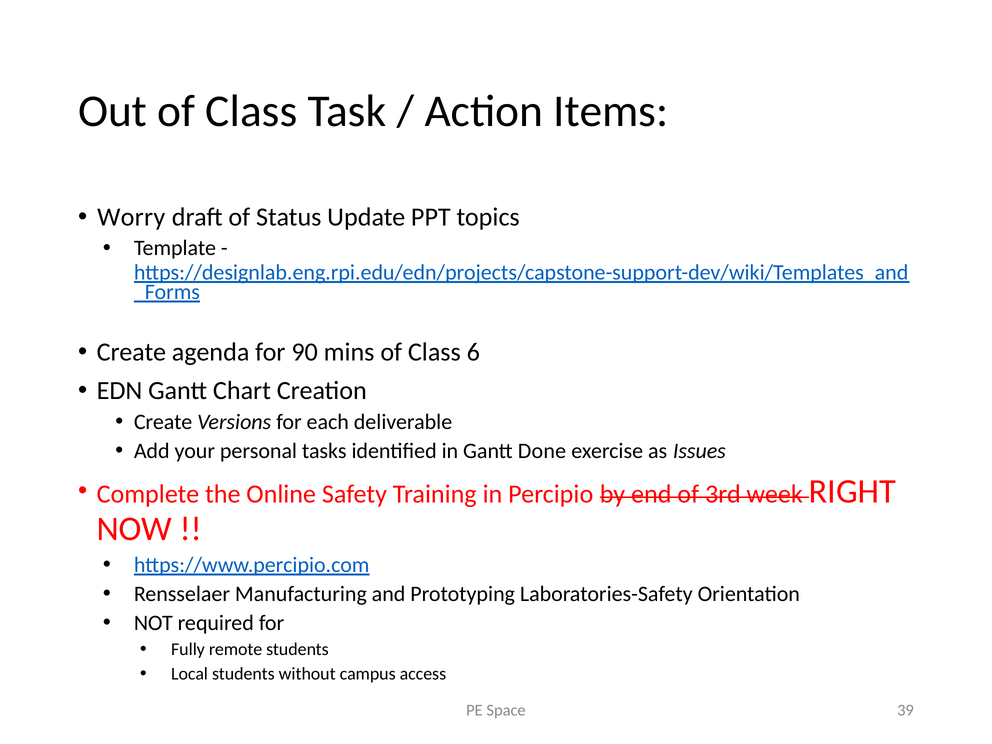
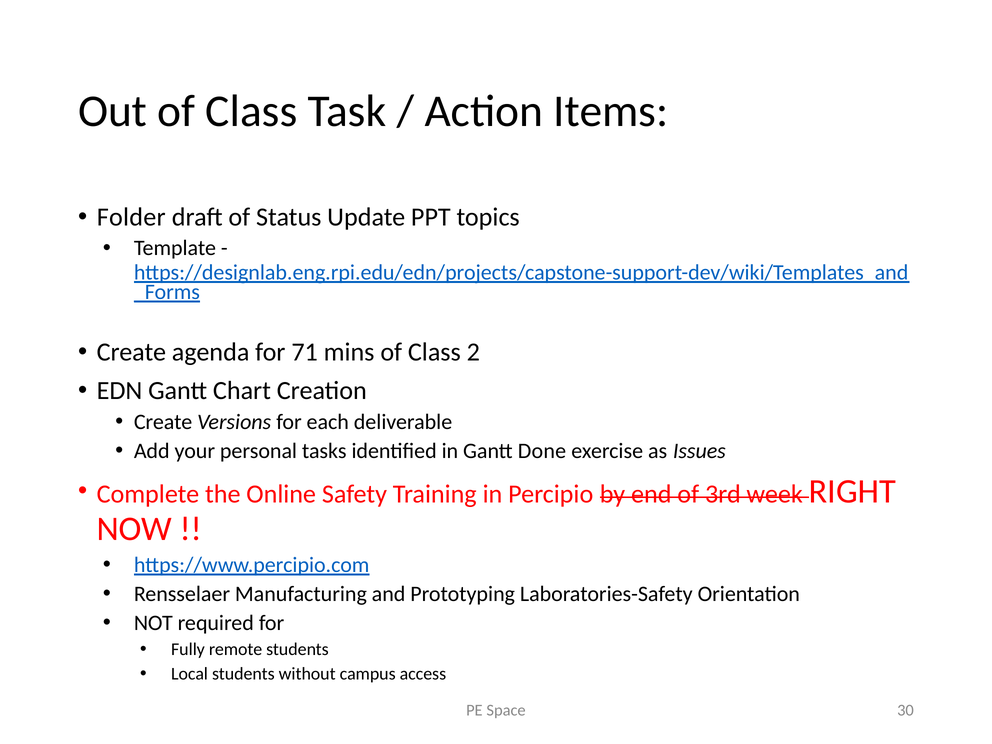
Worry: Worry -> Folder
90: 90 -> 71
6: 6 -> 2
39: 39 -> 30
